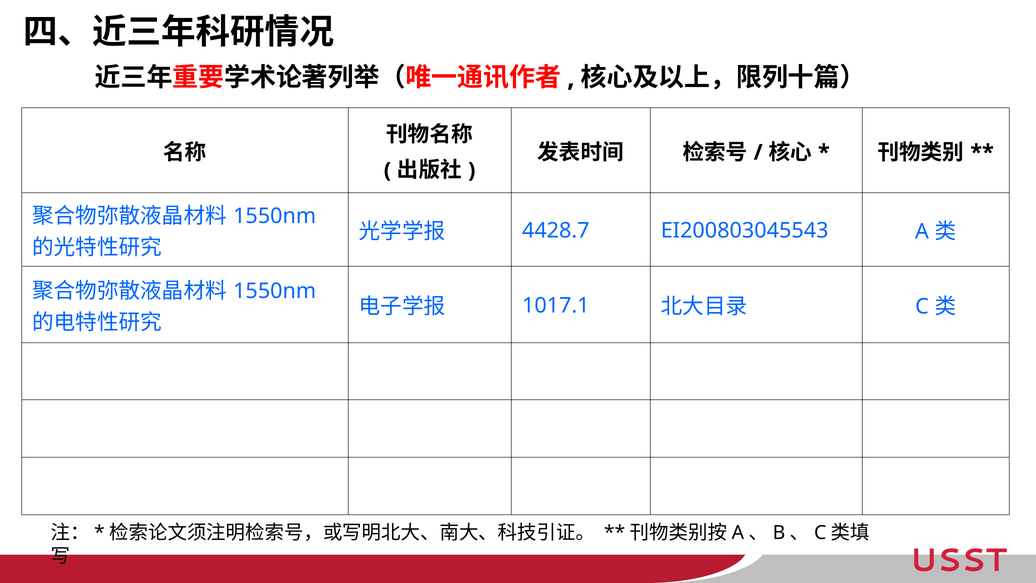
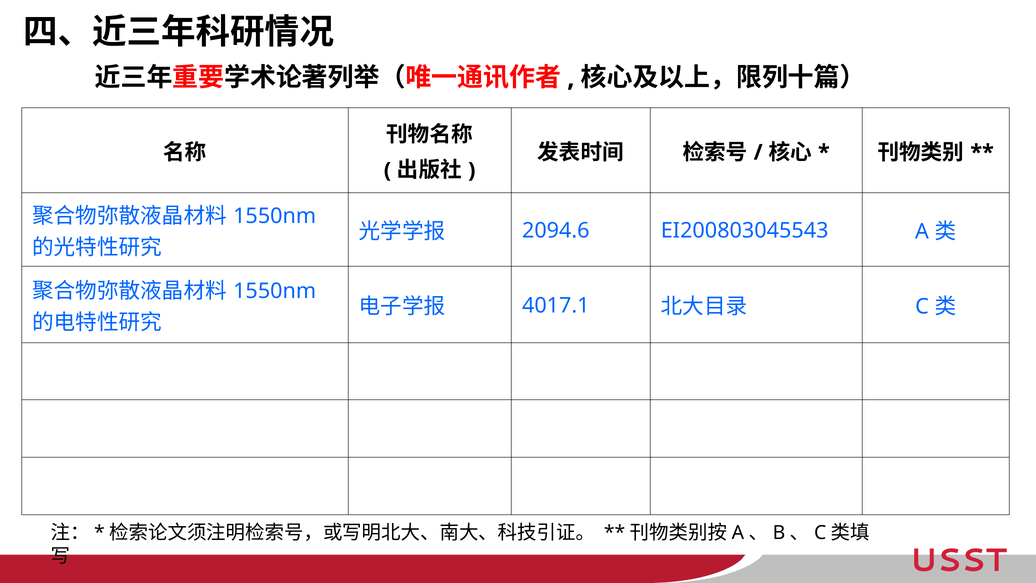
4428.7: 4428.7 -> 2094.6
1017.1: 1017.1 -> 4017.1
